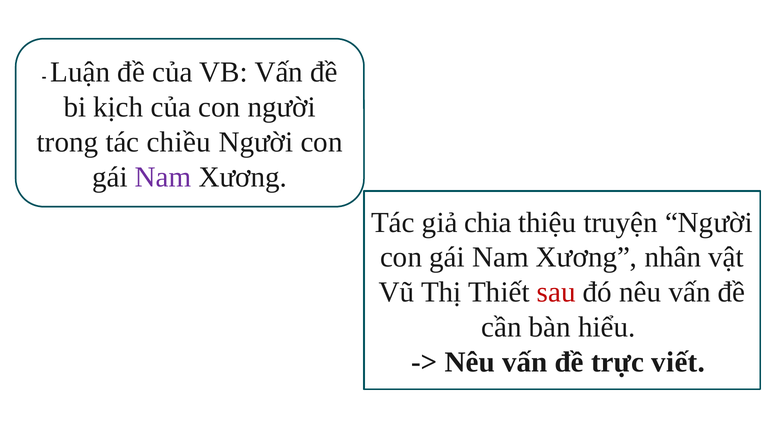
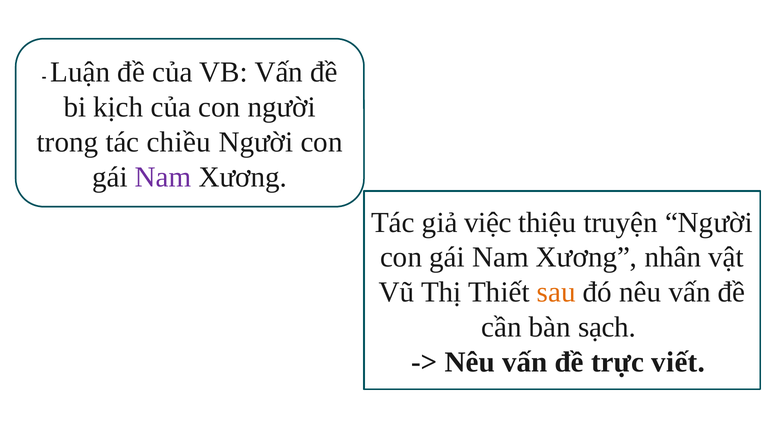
chia: chia -> việc
sau colour: red -> orange
hiểu: hiểu -> sạch
